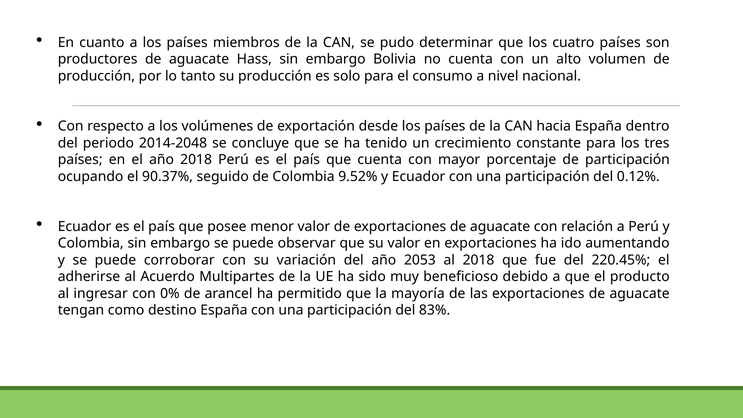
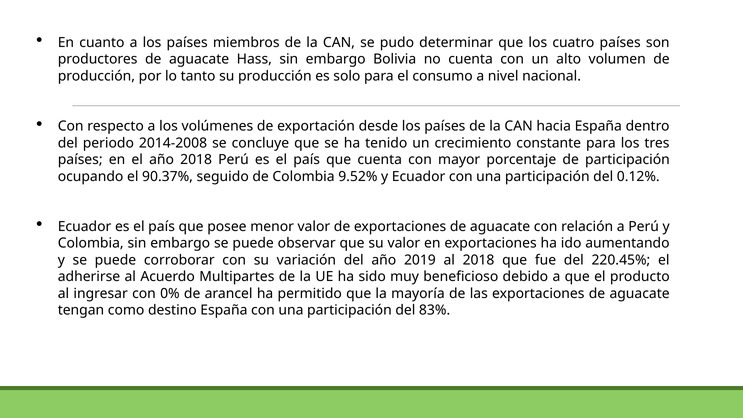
2014-2048: 2014-2048 -> 2014-2008
2053: 2053 -> 2019
